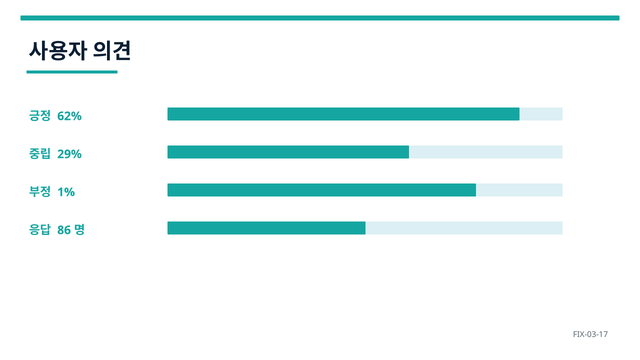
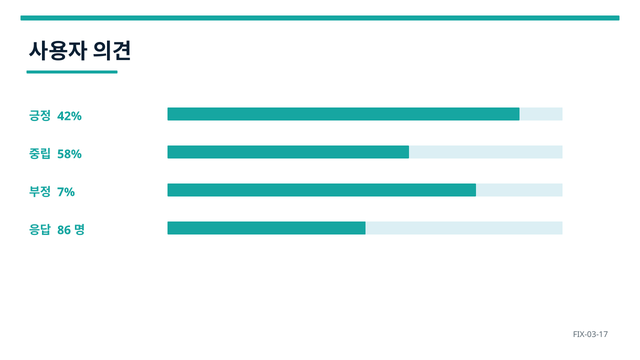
62%: 62% -> 42%
29%: 29% -> 58%
1%: 1% -> 7%
